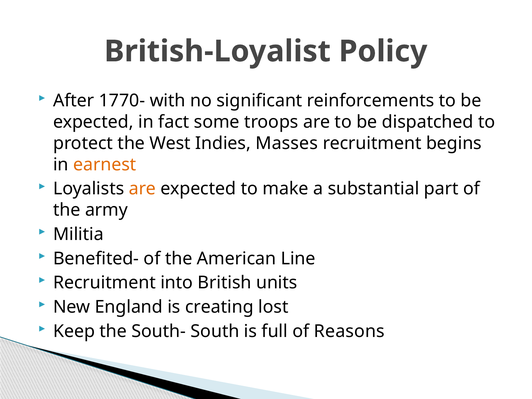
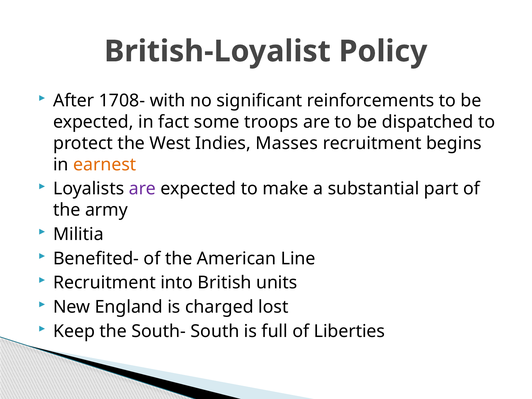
1770-: 1770- -> 1708-
are at (142, 189) colour: orange -> purple
creating: creating -> charged
Reasons: Reasons -> Liberties
